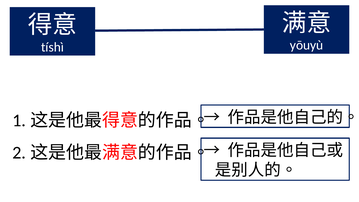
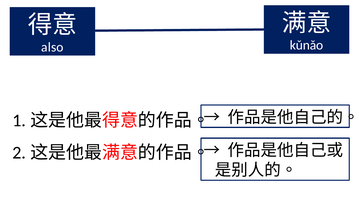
yōuyù: yōuyù -> kǔnǎo
tíshì: tíshì -> also
